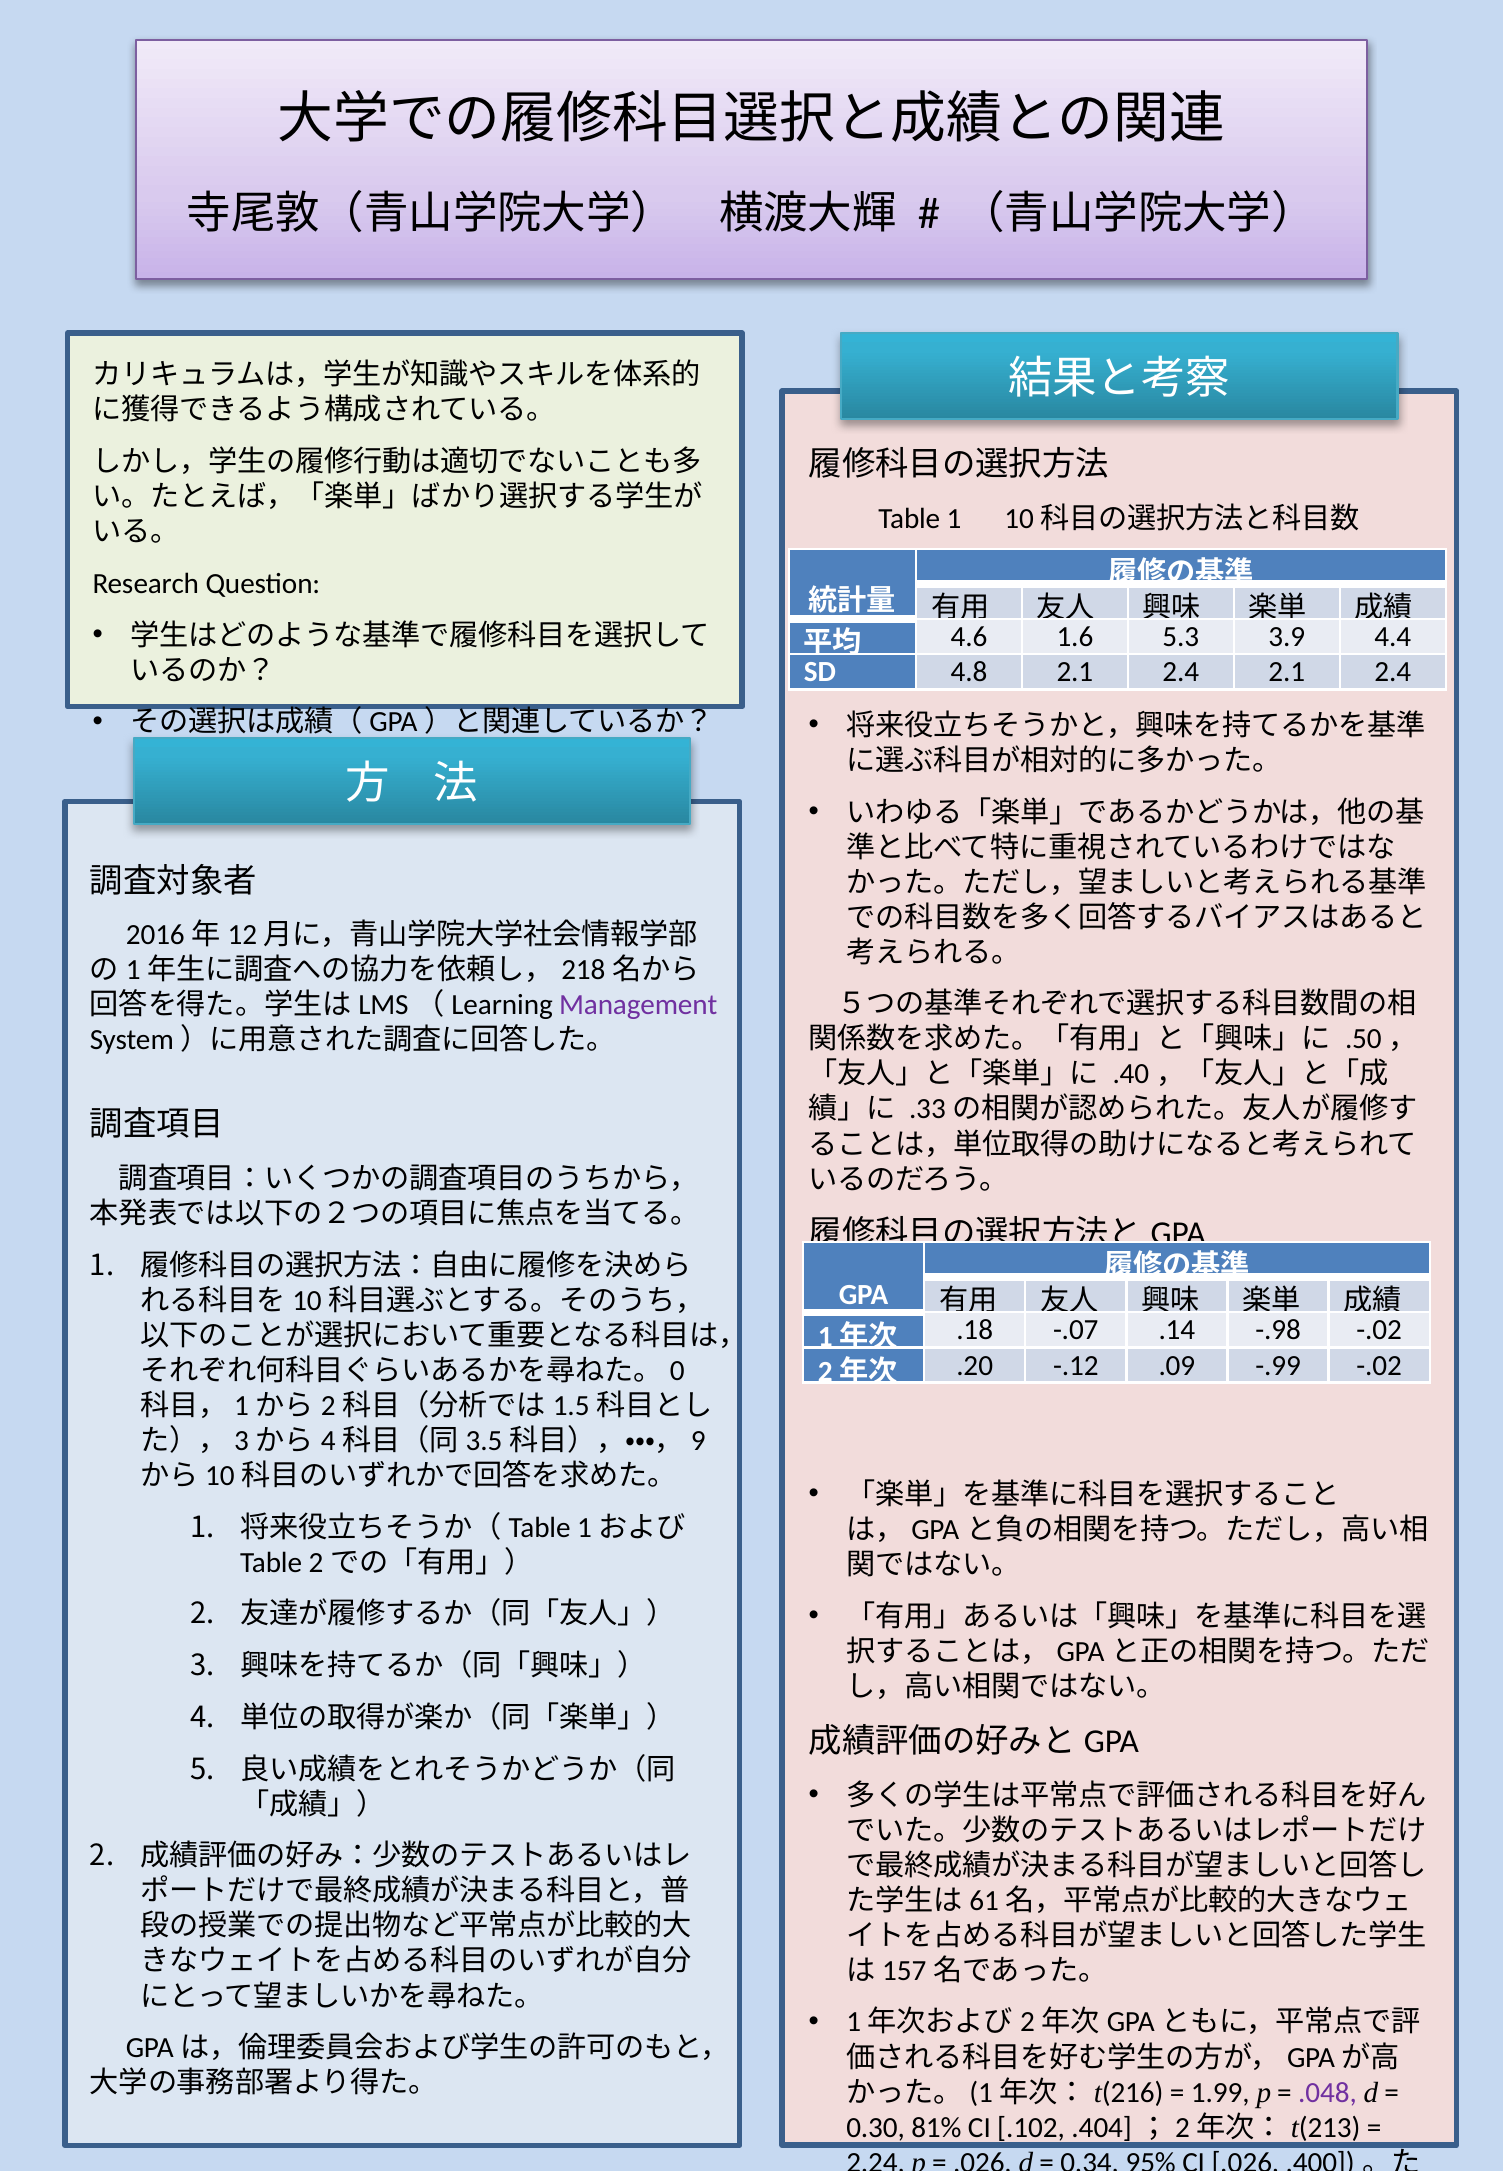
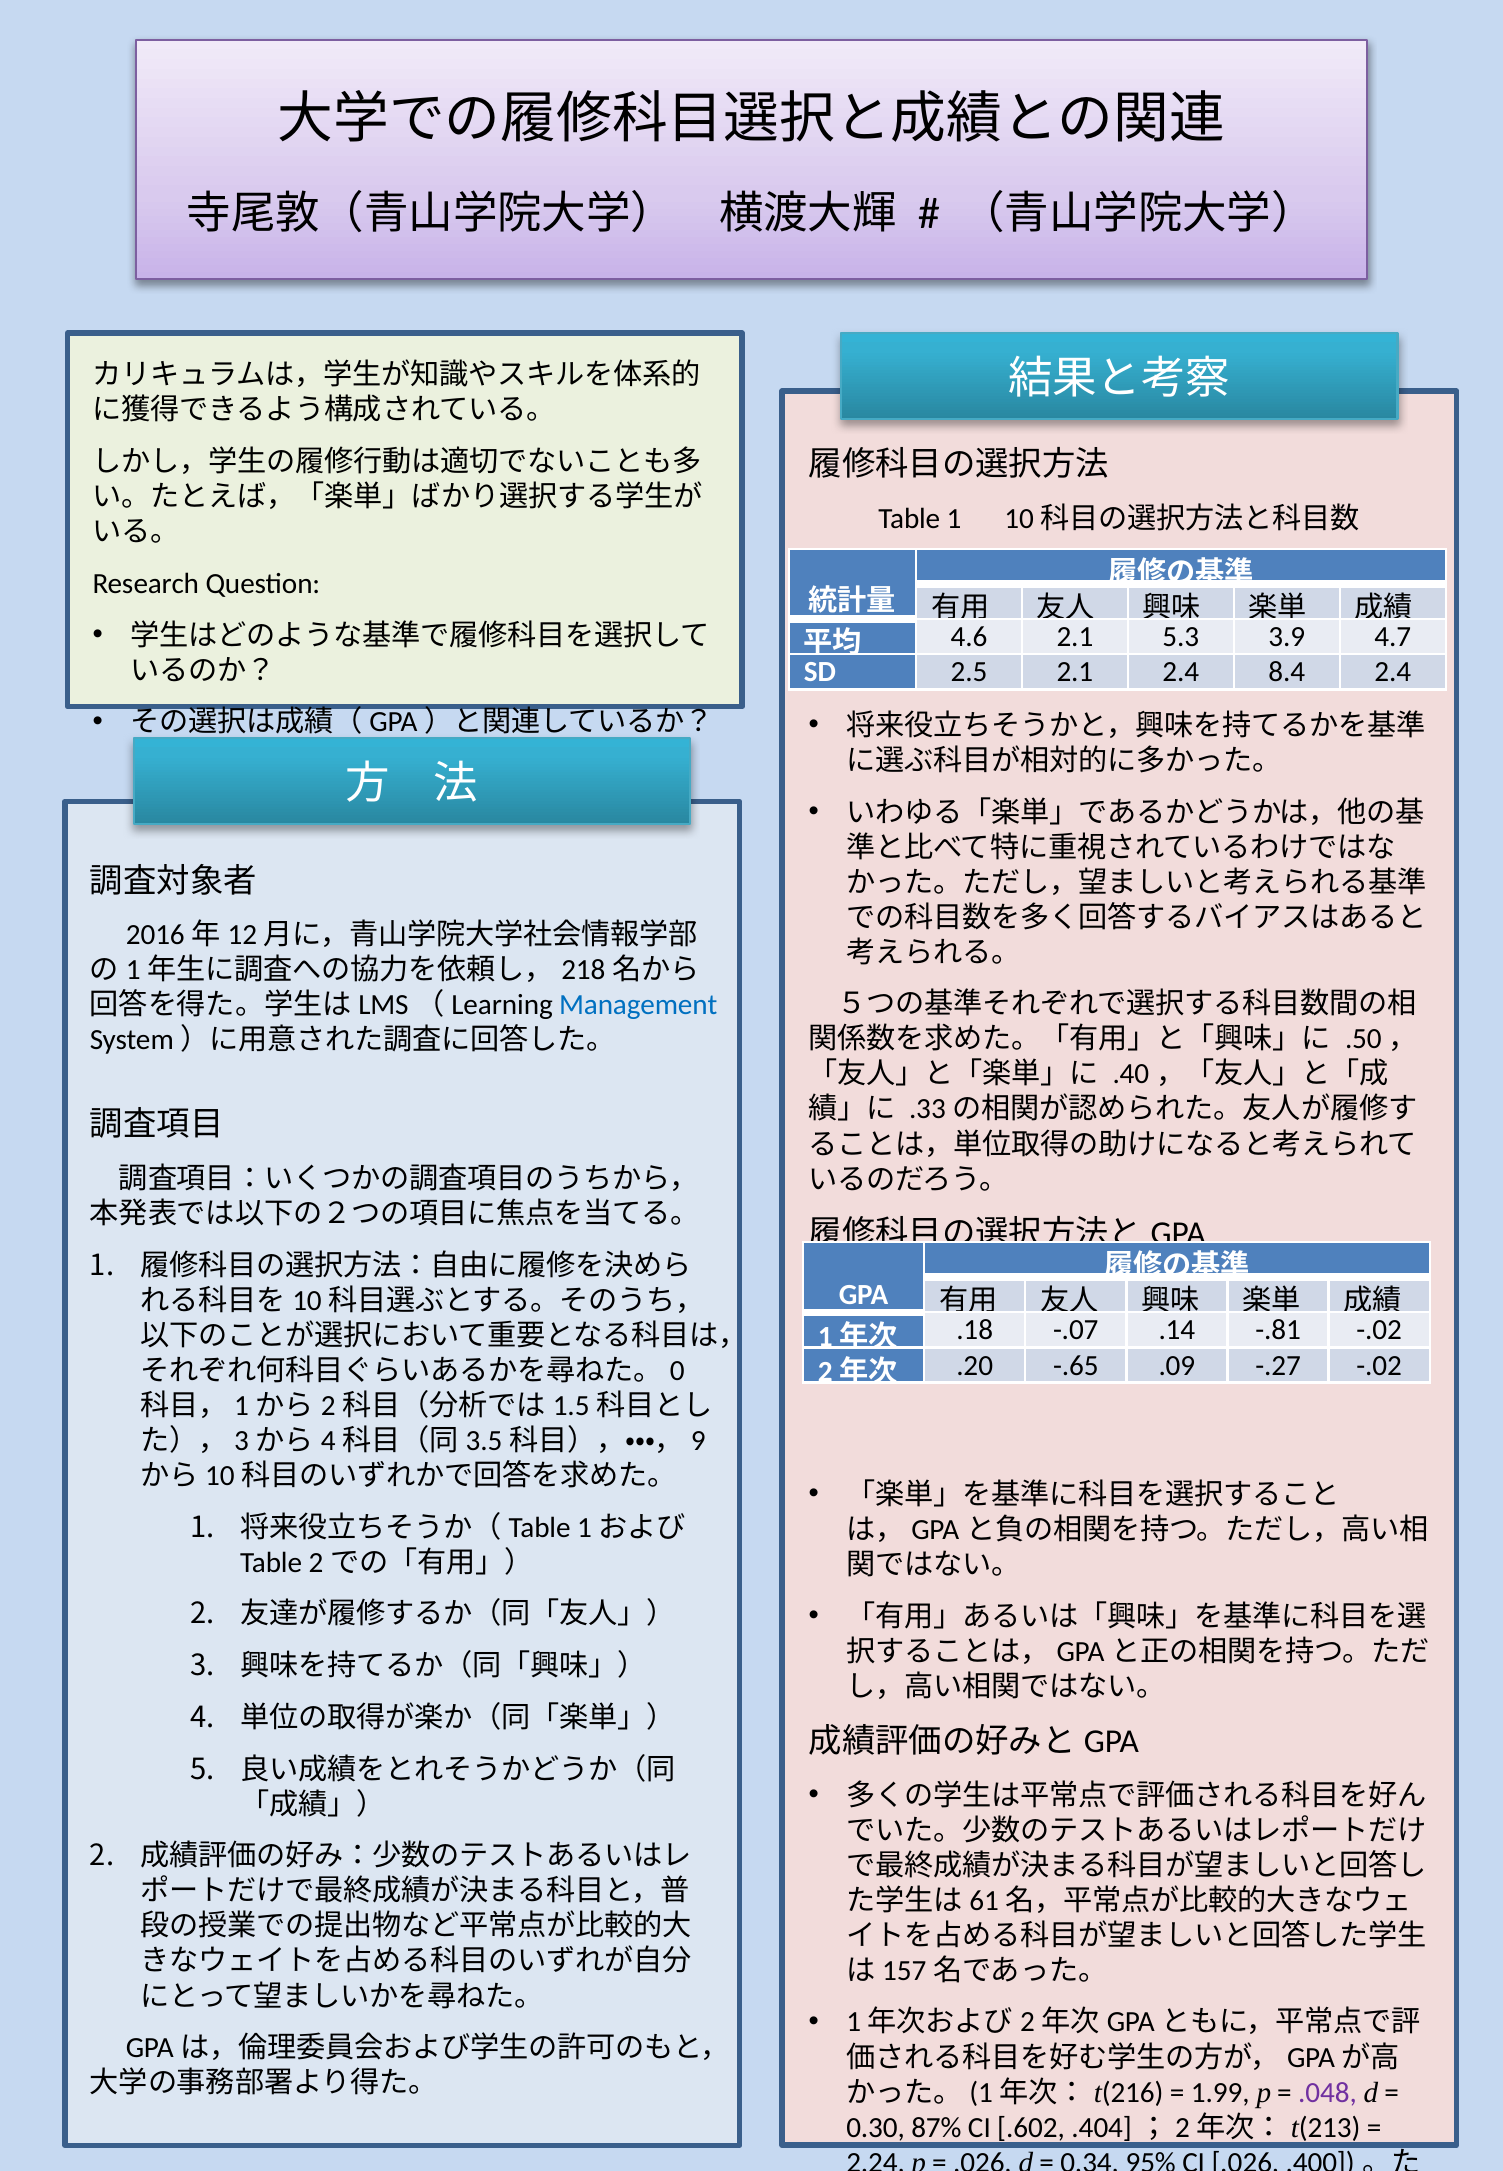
4.6 1.6: 1.6 -> 2.1
4.4: 4.4 -> 4.7
4.8: 4.8 -> 2.5
2.4 2.1: 2.1 -> 8.4
Management colour: purple -> blue
-.98: -.98 -> -.81
-.12: -.12 -> -.65
-.99: -.99 -> -.27
81%: 81% -> 87%
.102: .102 -> .602
